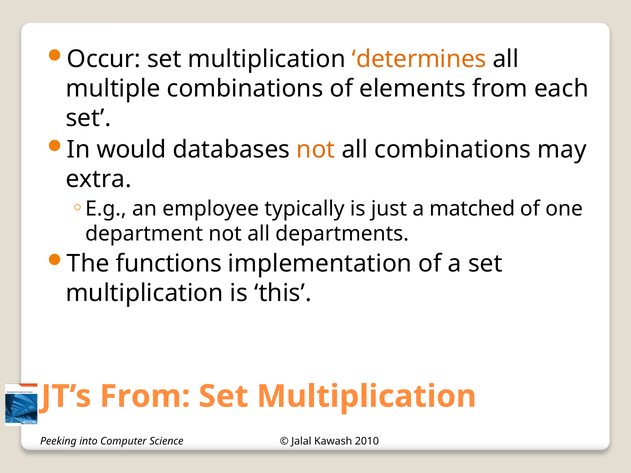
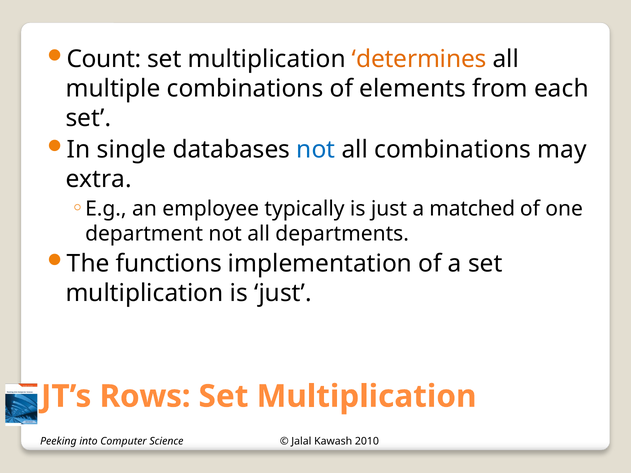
Occur: Occur -> Count
would: would -> single
not at (316, 150) colour: orange -> blue
multiplication is this: this -> just
JT’s From: From -> Rows
